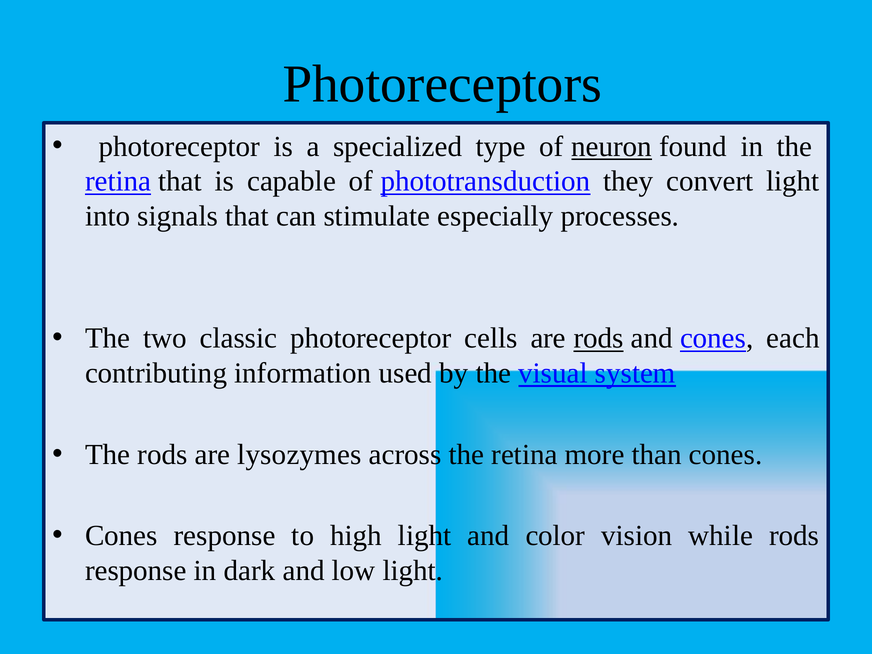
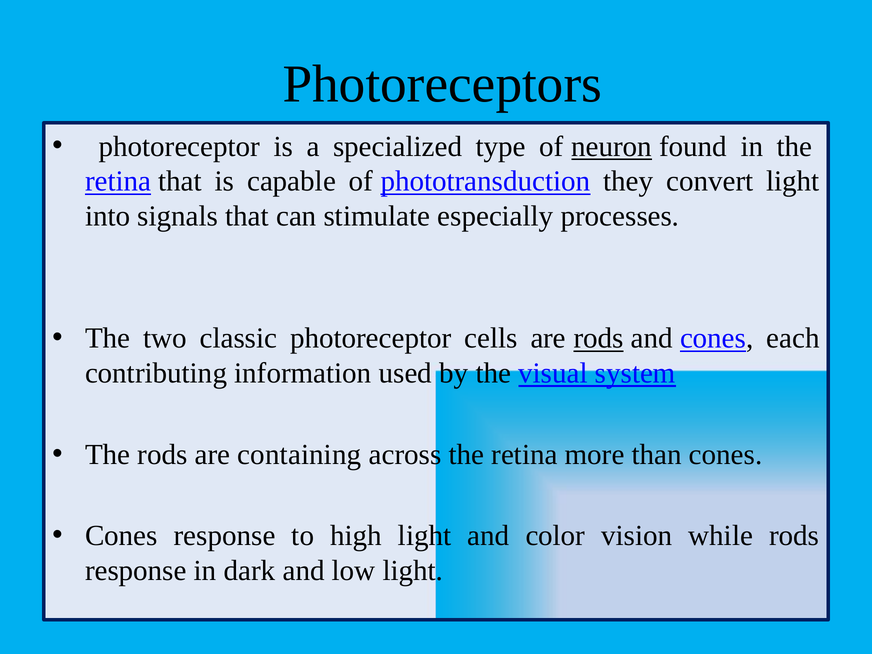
lysozymes: lysozymes -> containing
